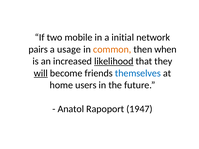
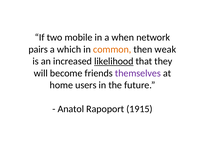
initial: initial -> when
usage: usage -> which
when: when -> weak
will underline: present -> none
themselves colour: blue -> purple
1947: 1947 -> 1915
